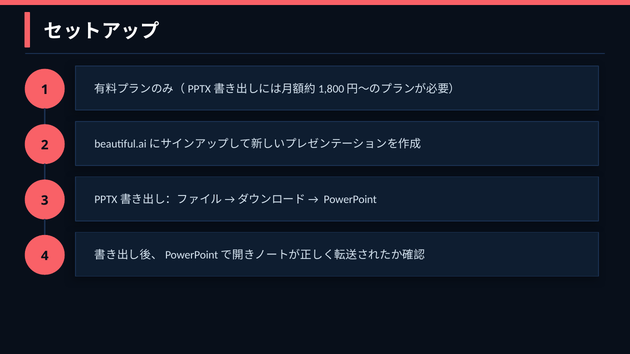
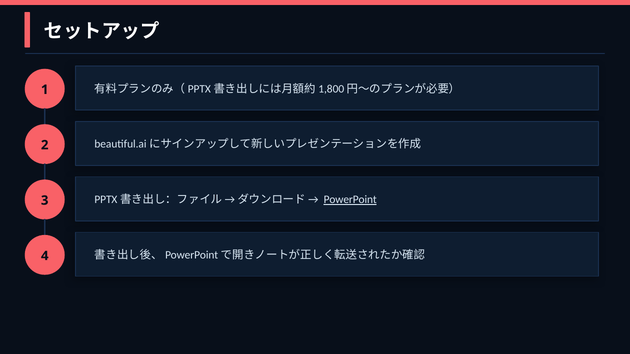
PowerPoint underline: none -> present
